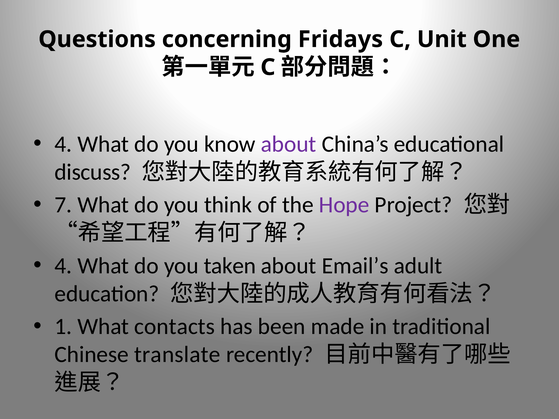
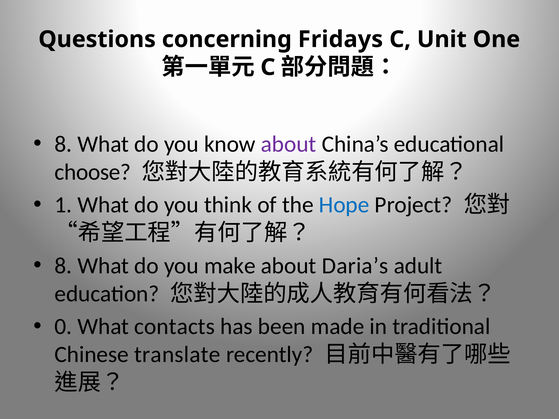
4 at (63, 144): 4 -> 8
discuss: discuss -> choose
7: 7 -> 1
Hope colour: purple -> blue
4 at (63, 266): 4 -> 8
taken: taken -> make
Email’s: Email’s -> Daria’s
1: 1 -> 0
